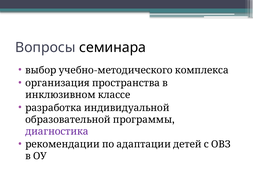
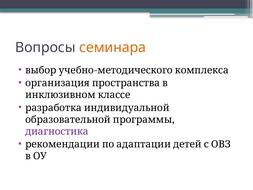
семинара colour: black -> orange
